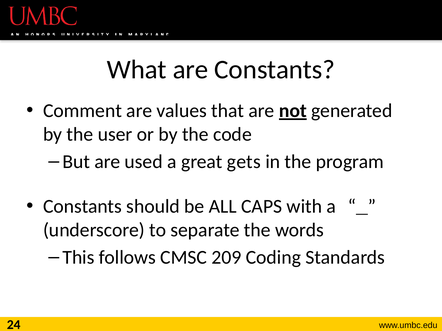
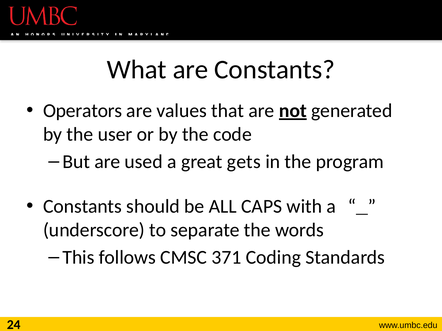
Comment: Comment -> Operators
209: 209 -> 371
